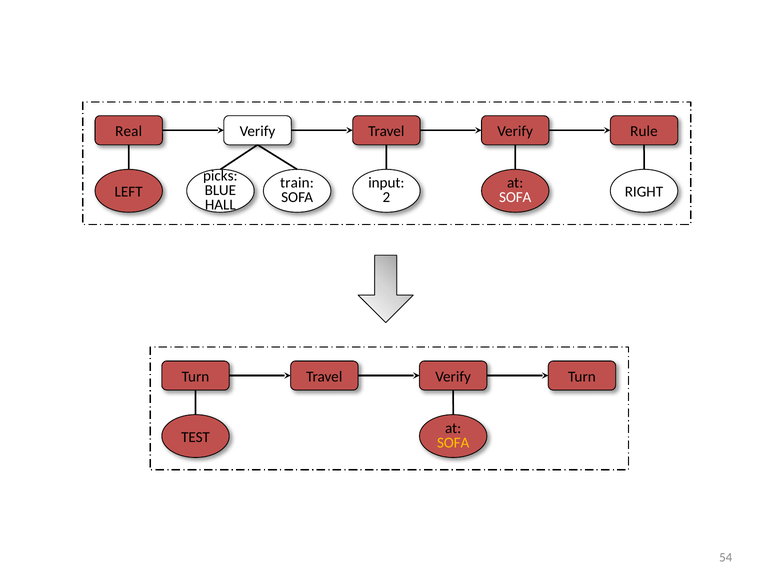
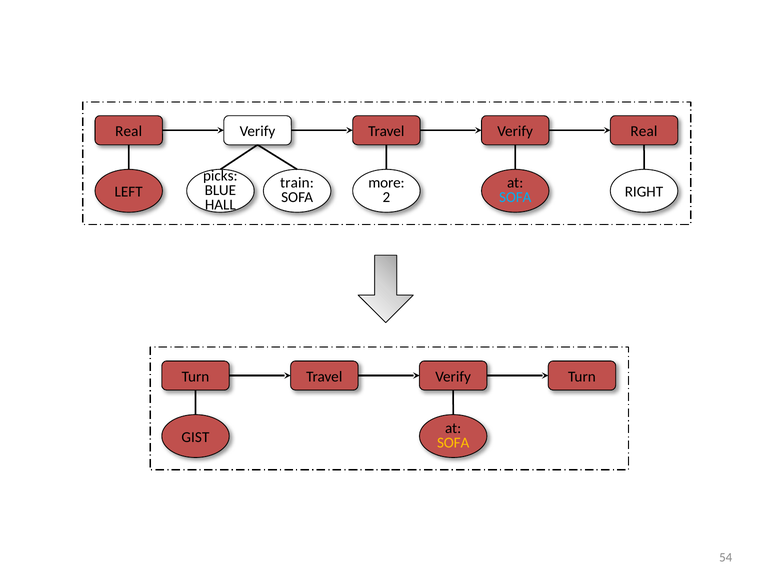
Verify Rule: Rule -> Real
input: input -> more
SOFA at (515, 198) colour: white -> light blue
TEST: TEST -> GIST
